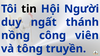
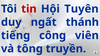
tin colour: black -> red
Người: Người -> Tuyên
nồng: nồng -> tiếng
